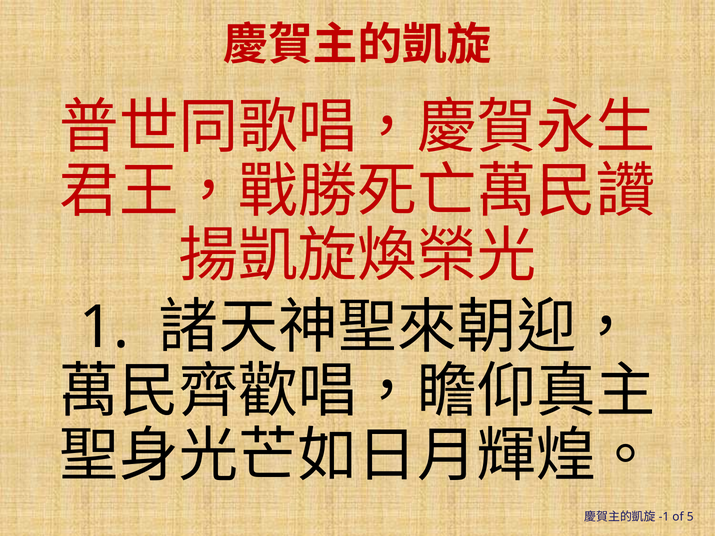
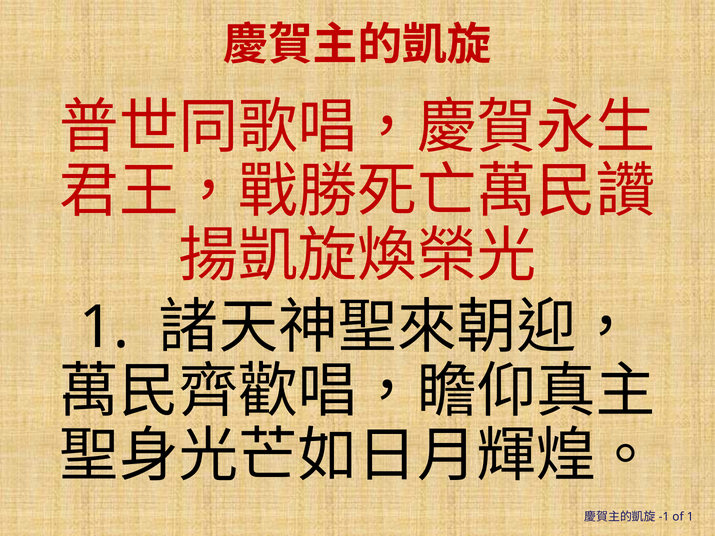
of 5: 5 -> 1
